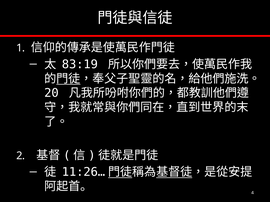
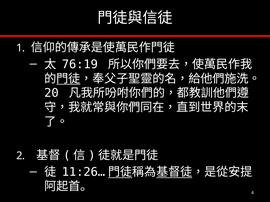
83:19: 83:19 -> 76:19
